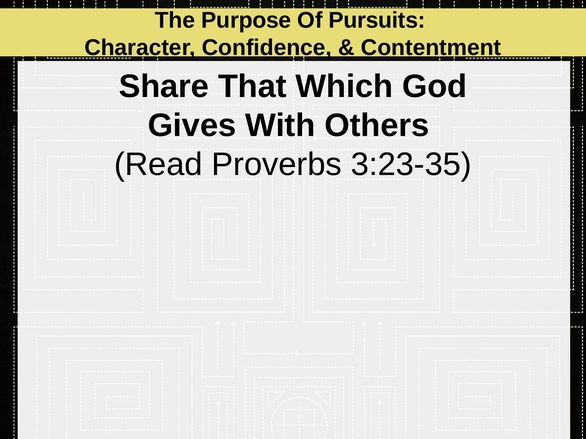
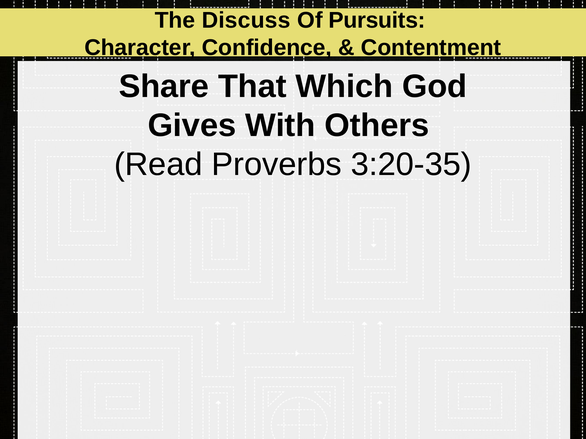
Purpose: Purpose -> Discuss
3:23-35: 3:23-35 -> 3:20-35
